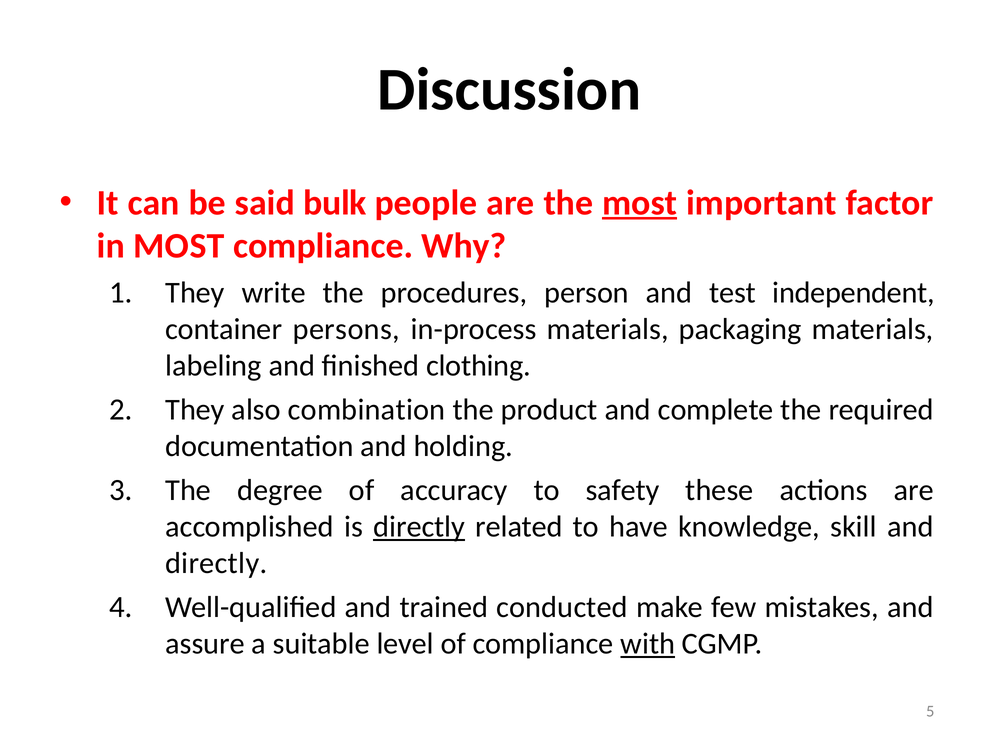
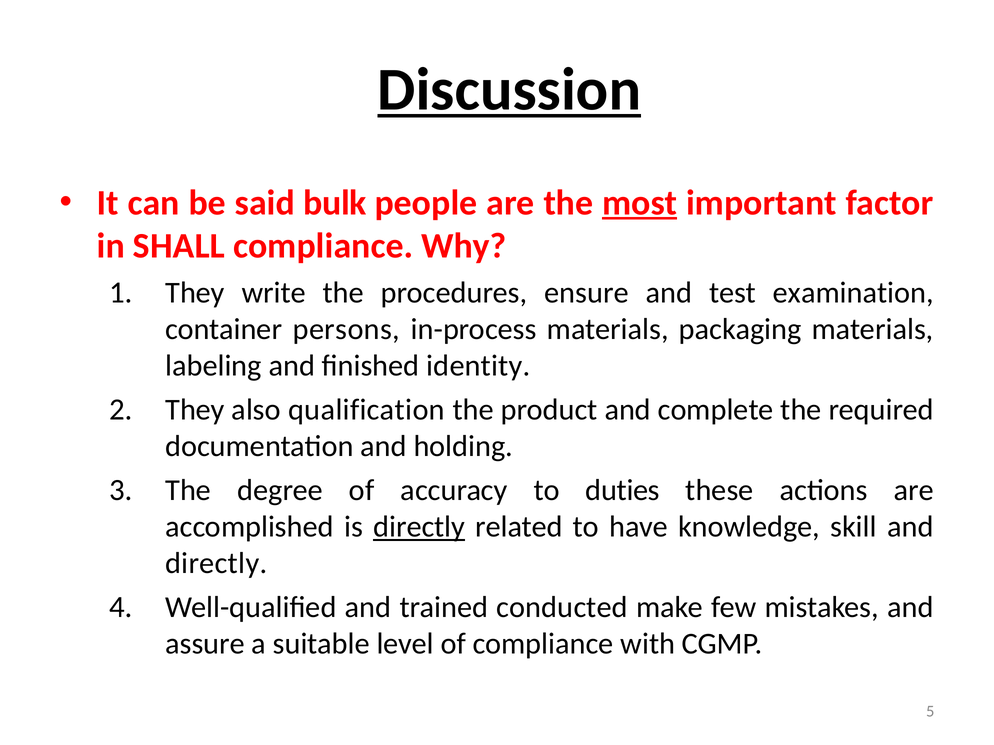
Discussion underline: none -> present
in MOST: MOST -> SHALL
person: person -> ensure
independent: independent -> examination
clothing: clothing -> identity
combination: combination -> qualification
safety: safety -> duties
with underline: present -> none
